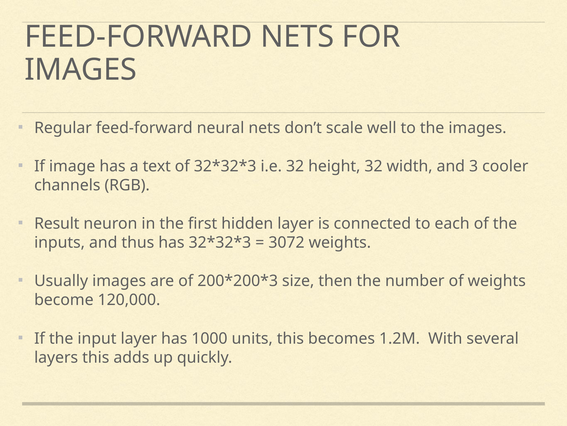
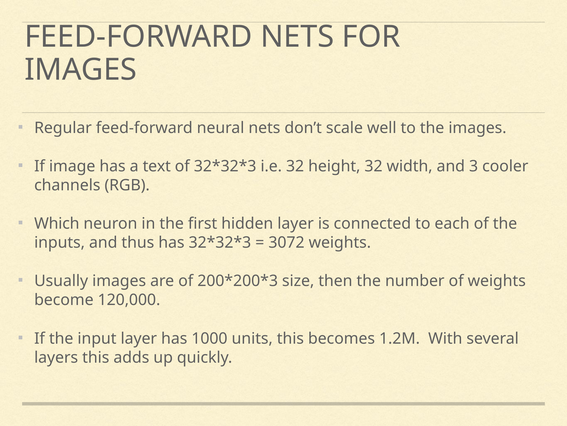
Result: Result -> Which
